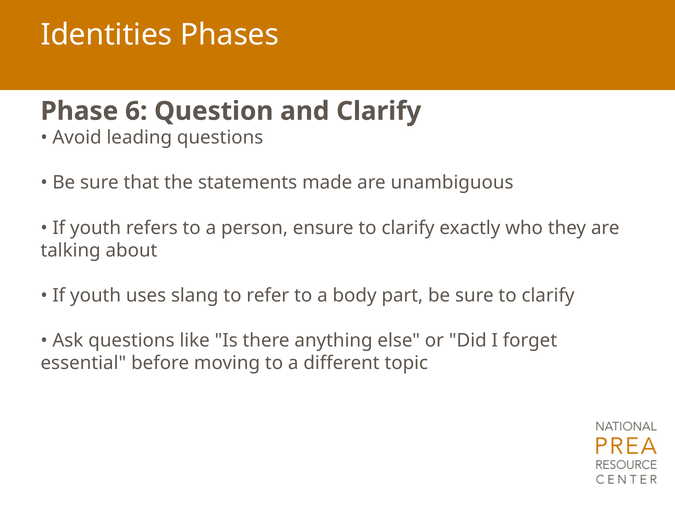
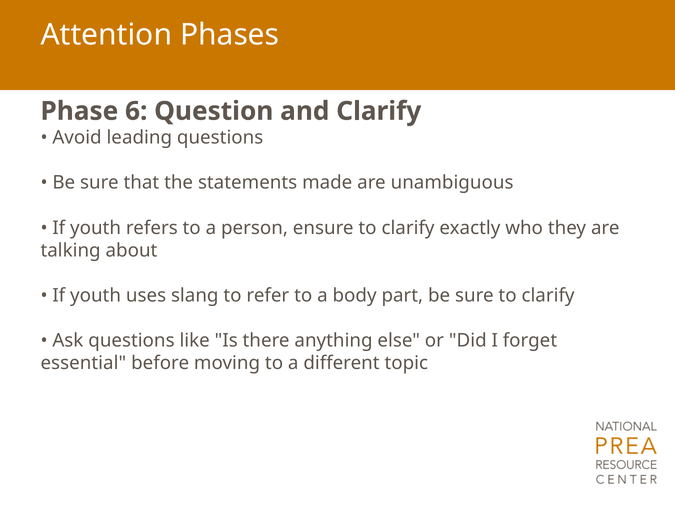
Identities: Identities -> Attention
